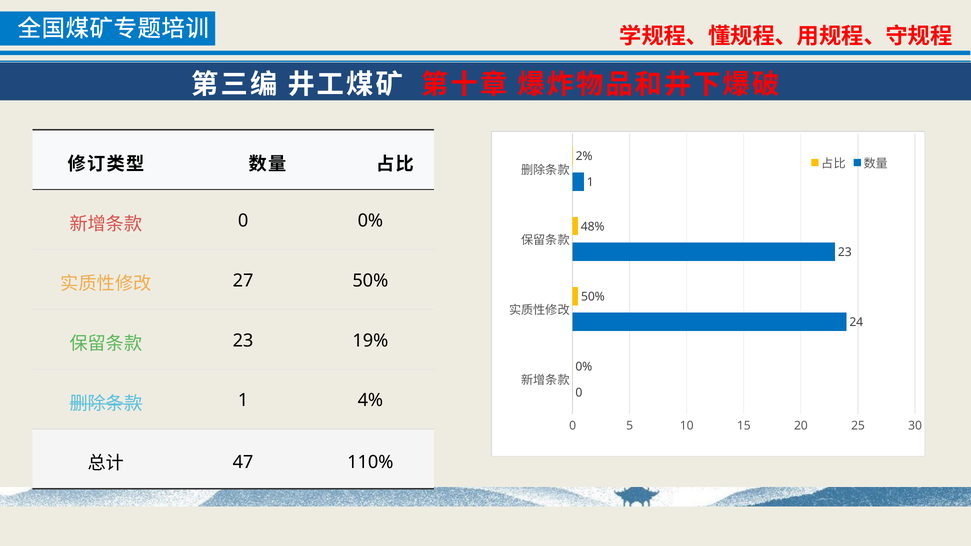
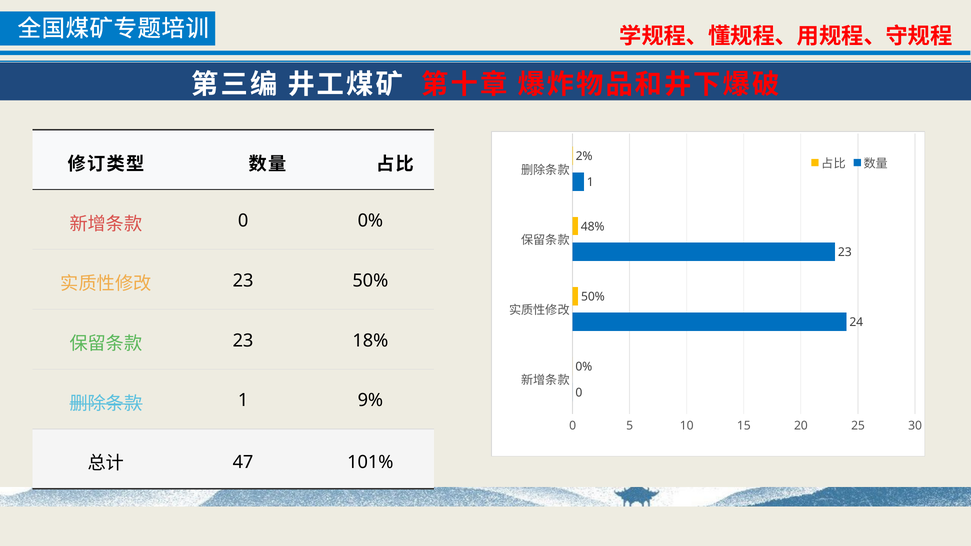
27 at (243, 281): 27 -> 23
19%: 19% -> 18%
4%: 4% -> 9%
110%: 110% -> 101%
